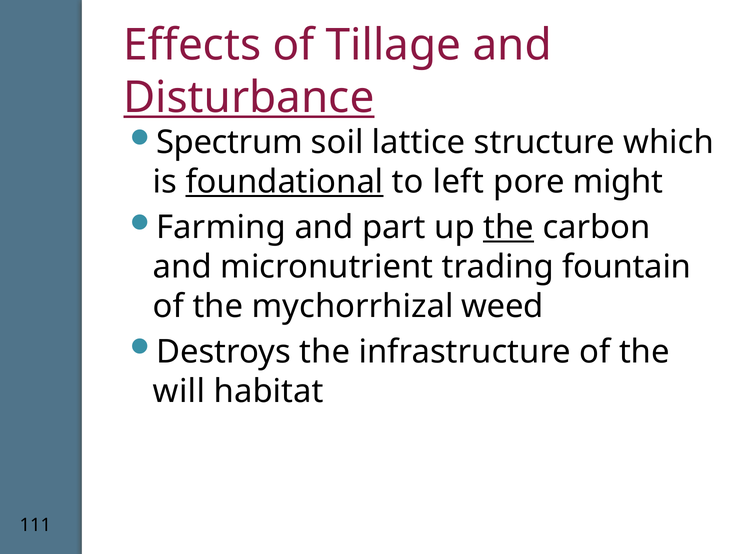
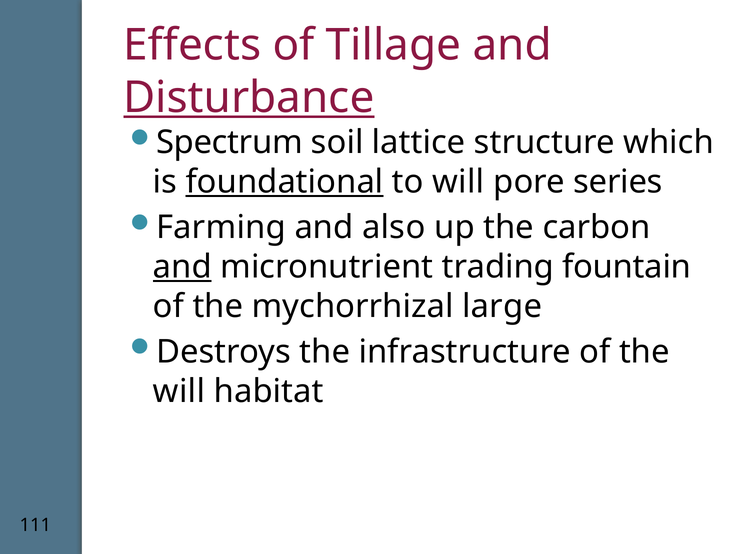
to left: left -> will
might: might -> series
part: part -> also
the at (509, 228) underline: present -> none
and at (182, 267) underline: none -> present
weed: weed -> large
